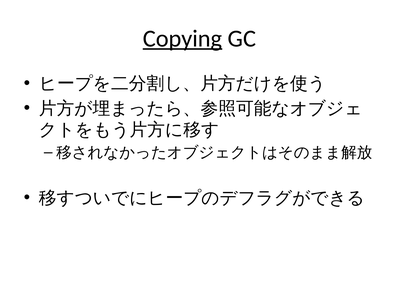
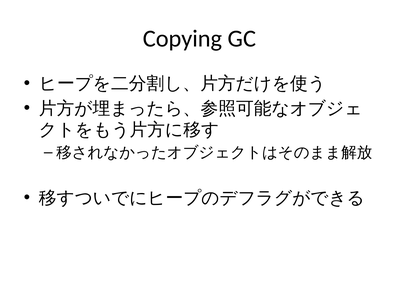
Copying underline: present -> none
